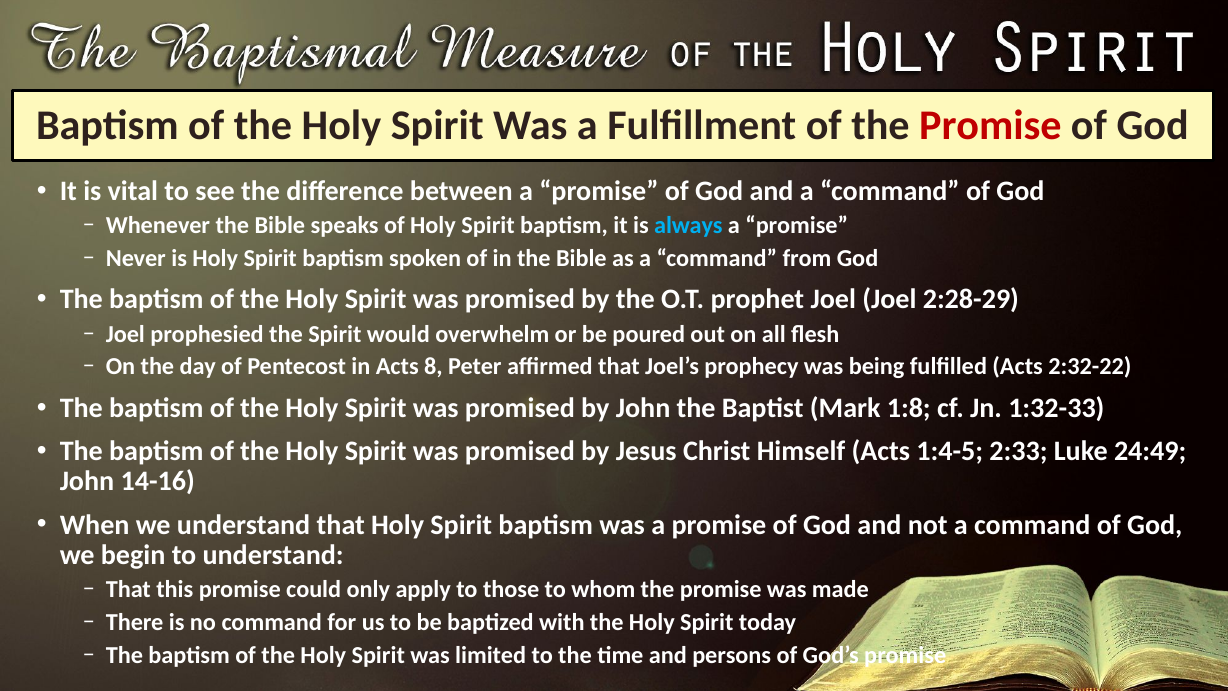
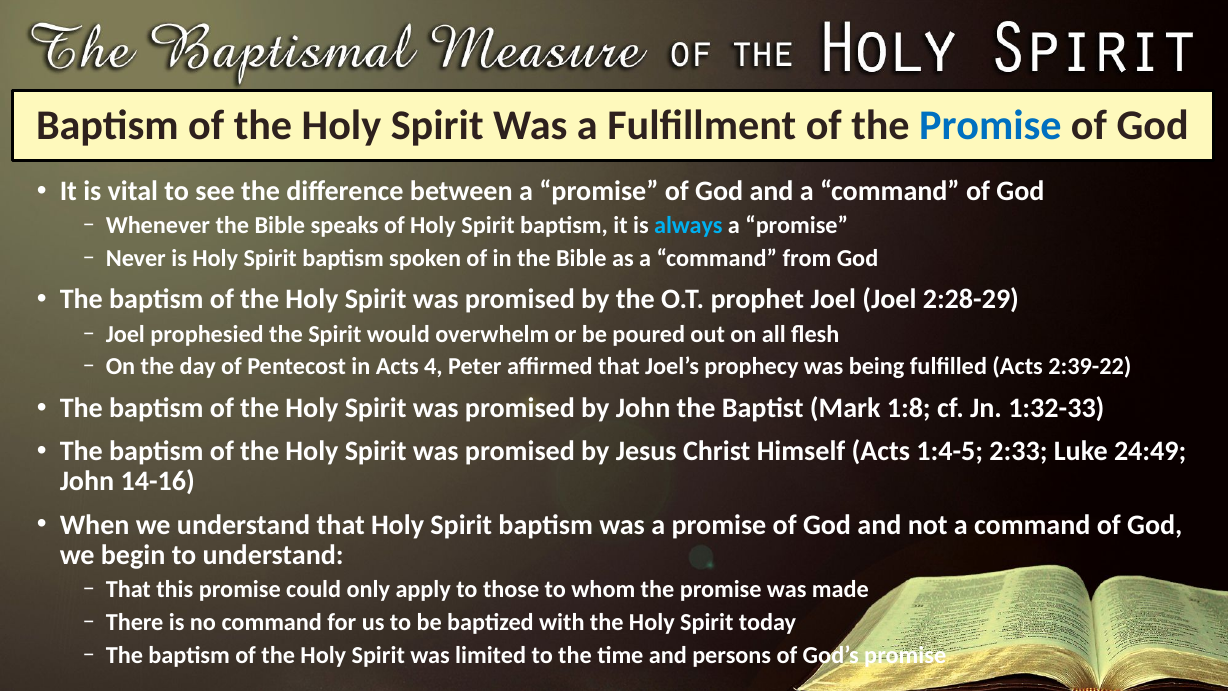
Promise at (990, 125) colour: red -> blue
8: 8 -> 4
2:32-22: 2:32-22 -> 2:39-22
